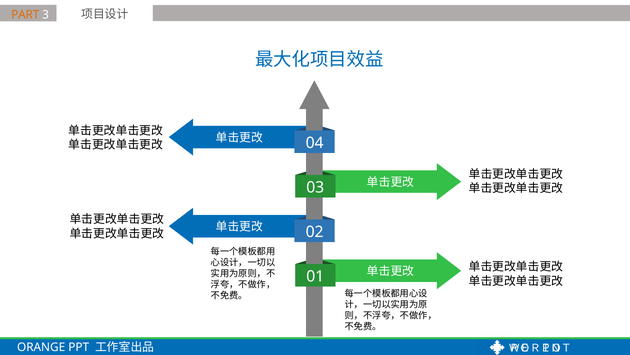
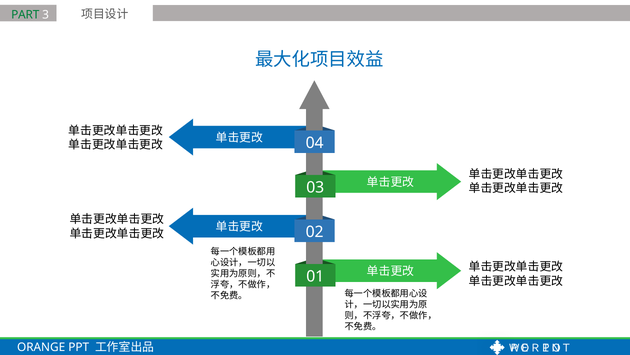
PART colour: orange -> green
